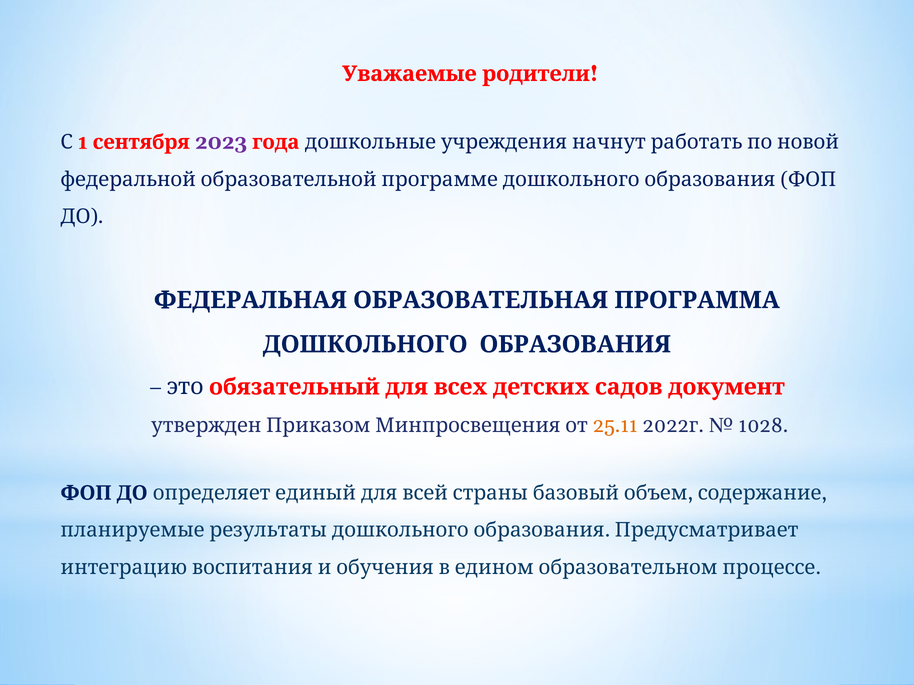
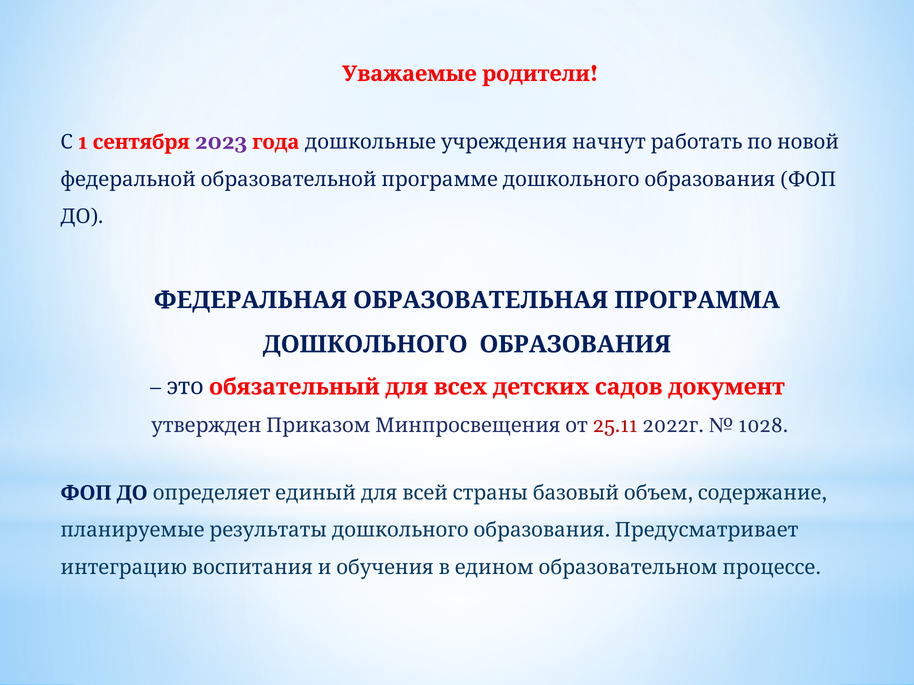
25.11 colour: orange -> red
